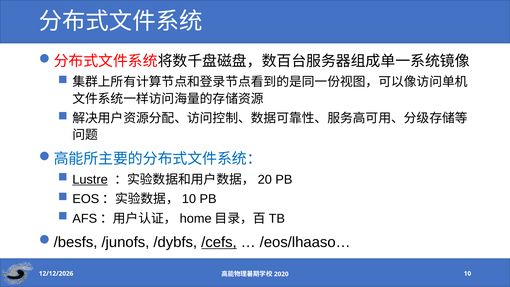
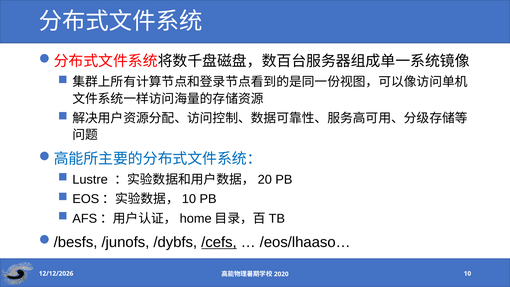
Lustre underline: present -> none
